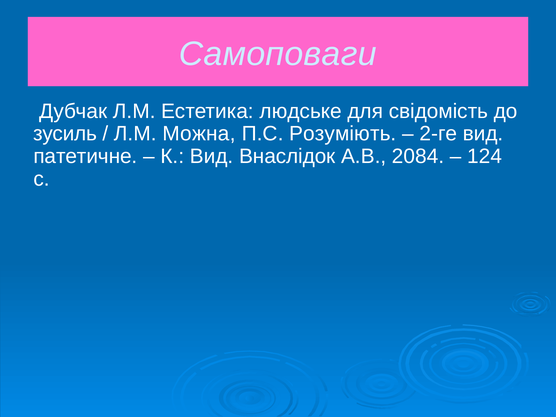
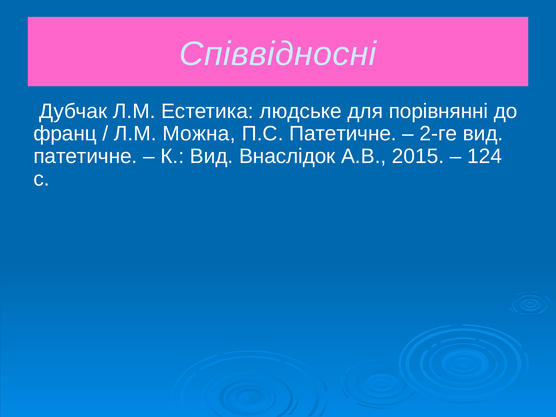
Самоповаги: Самоповаги -> Співвідносні
свідомість: свідомість -> порівнянні
зусиль: зусиль -> франц
П.С Розуміють: Розуміють -> Патетичне
2084: 2084 -> 2015
